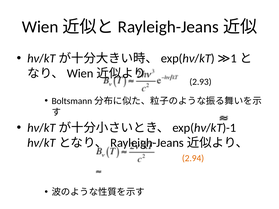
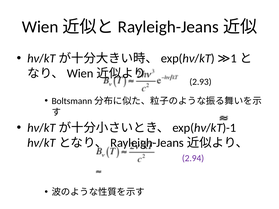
2.94 colour: orange -> purple
